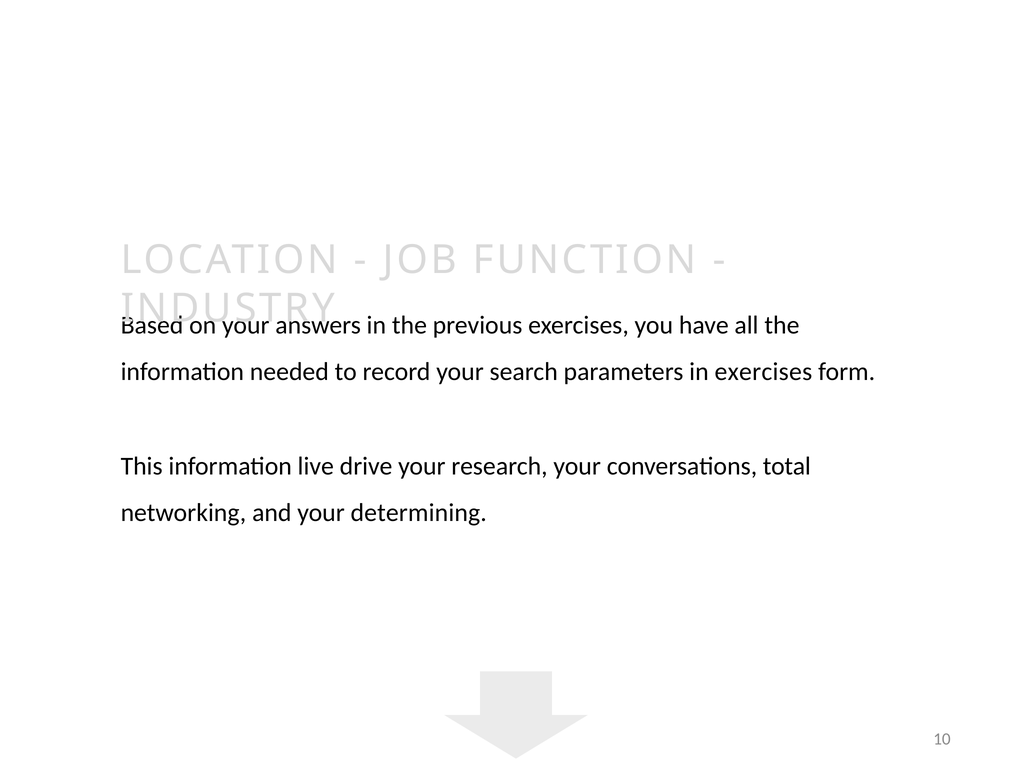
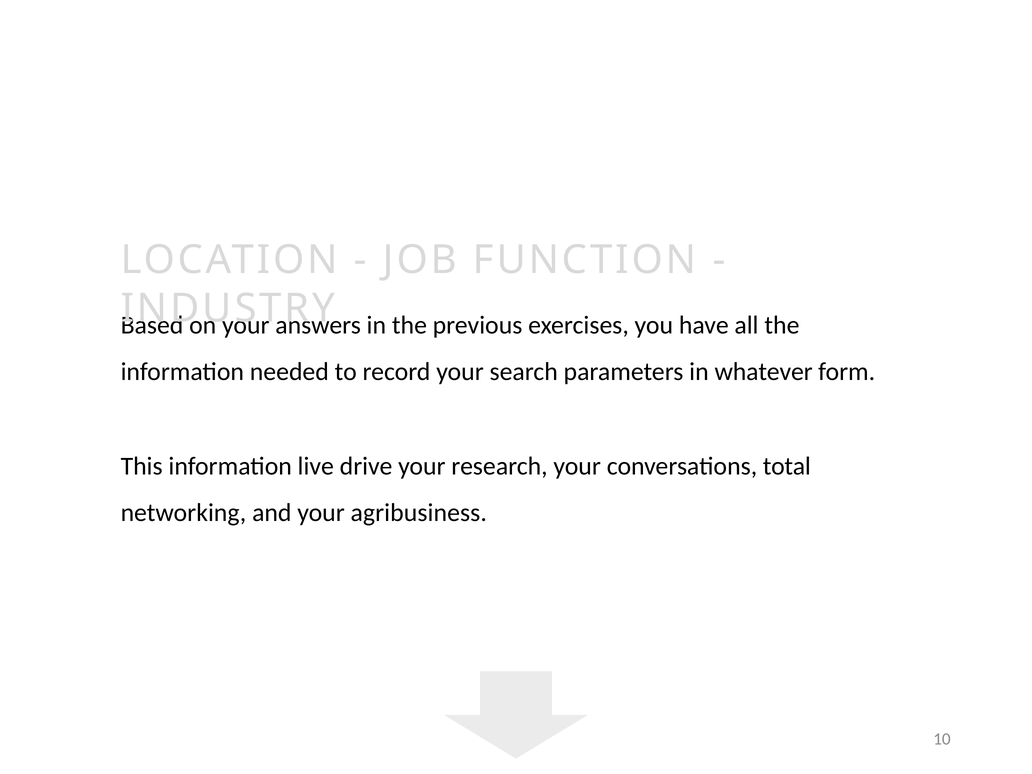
in exercises: exercises -> whatever
determining: determining -> agribusiness
